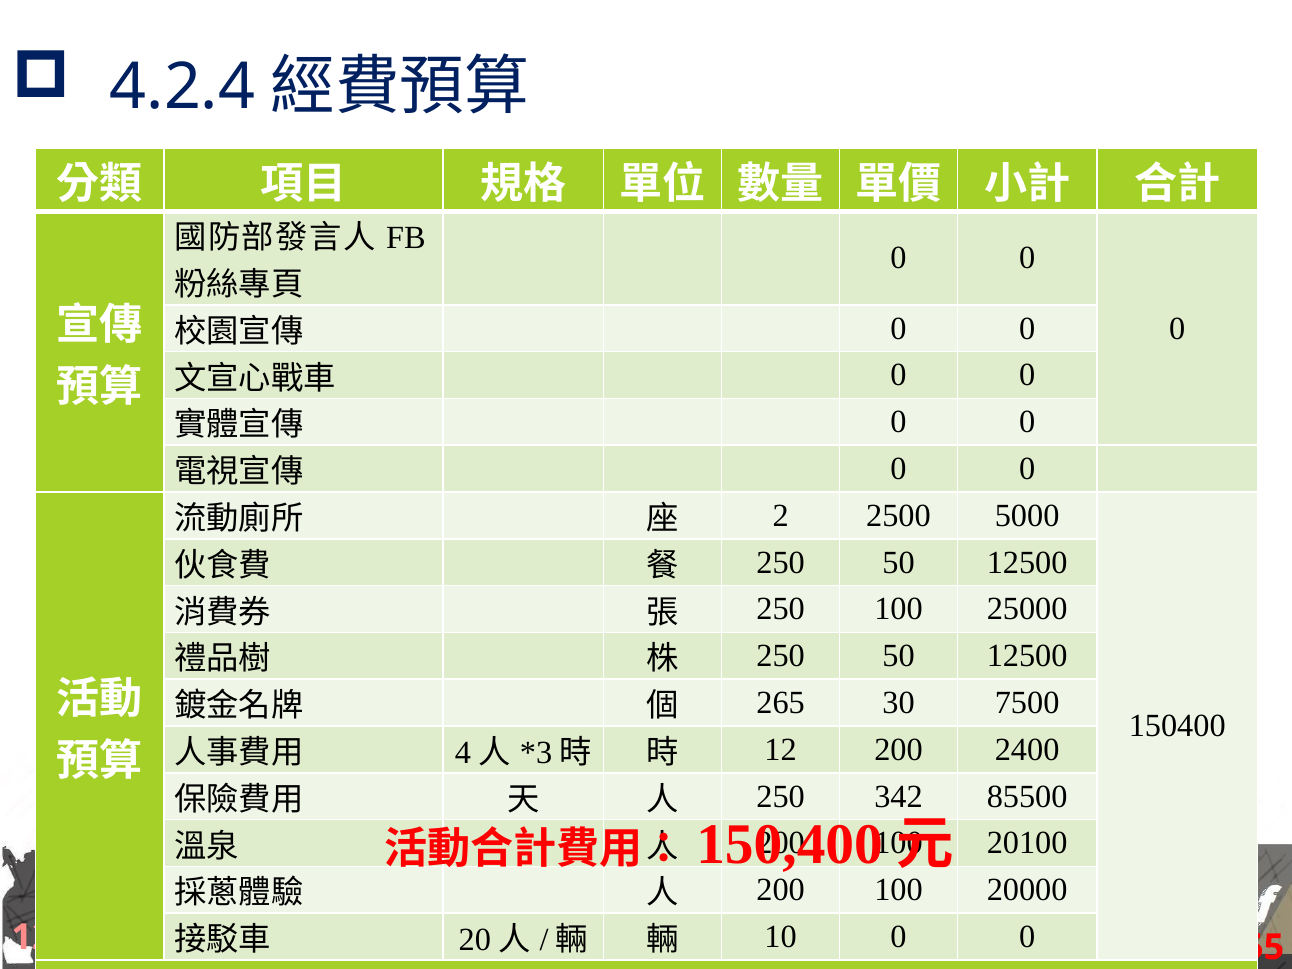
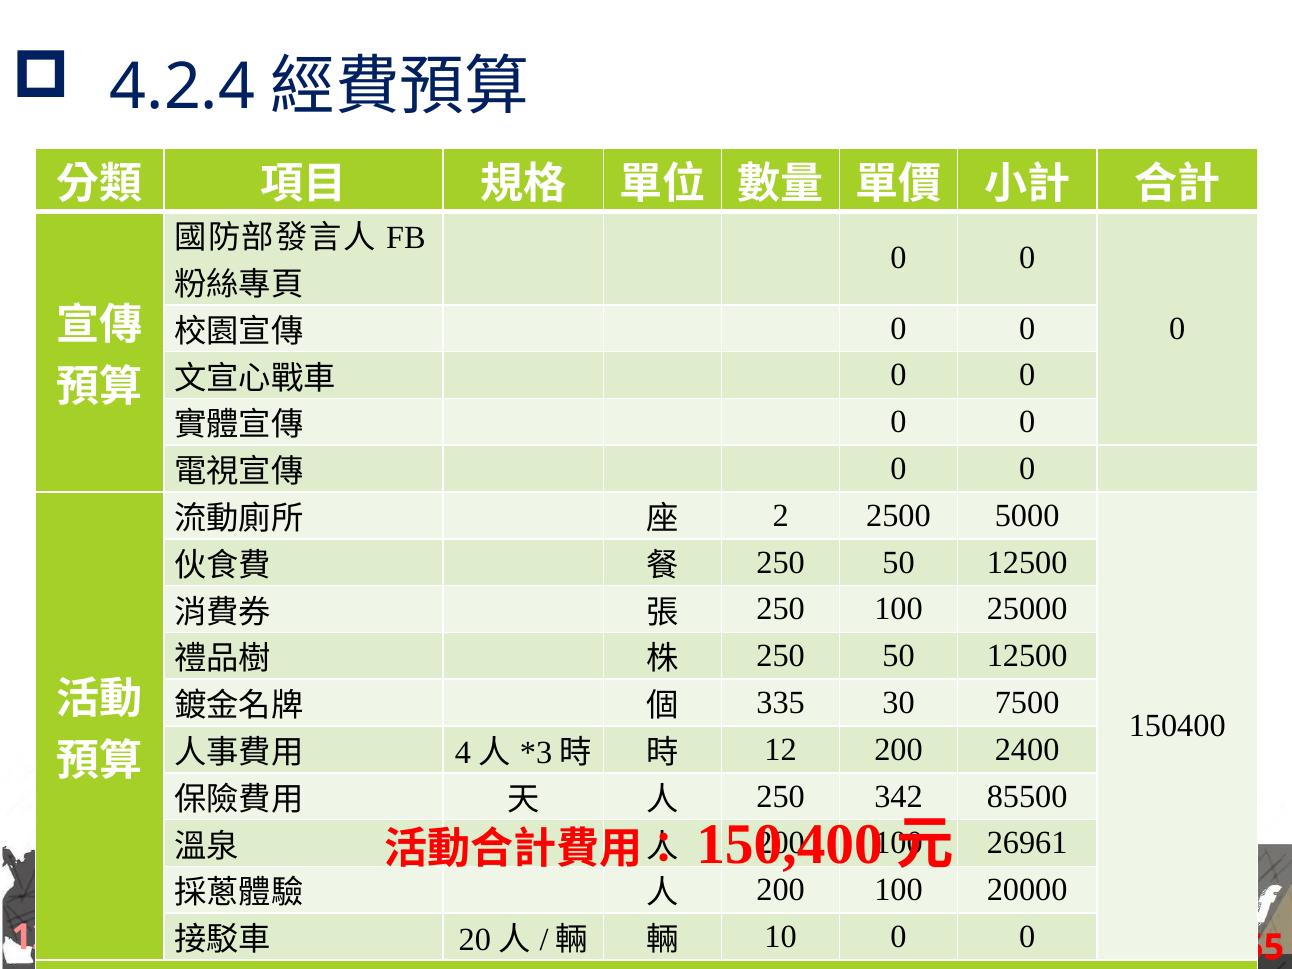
265: 265 -> 335
20100: 20100 -> 26961
